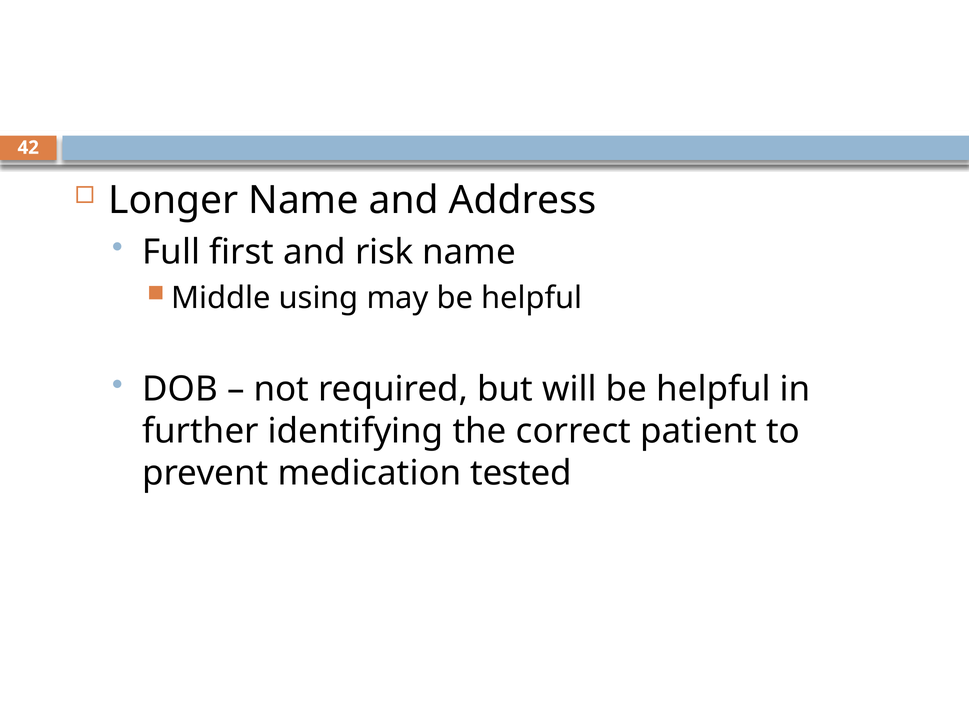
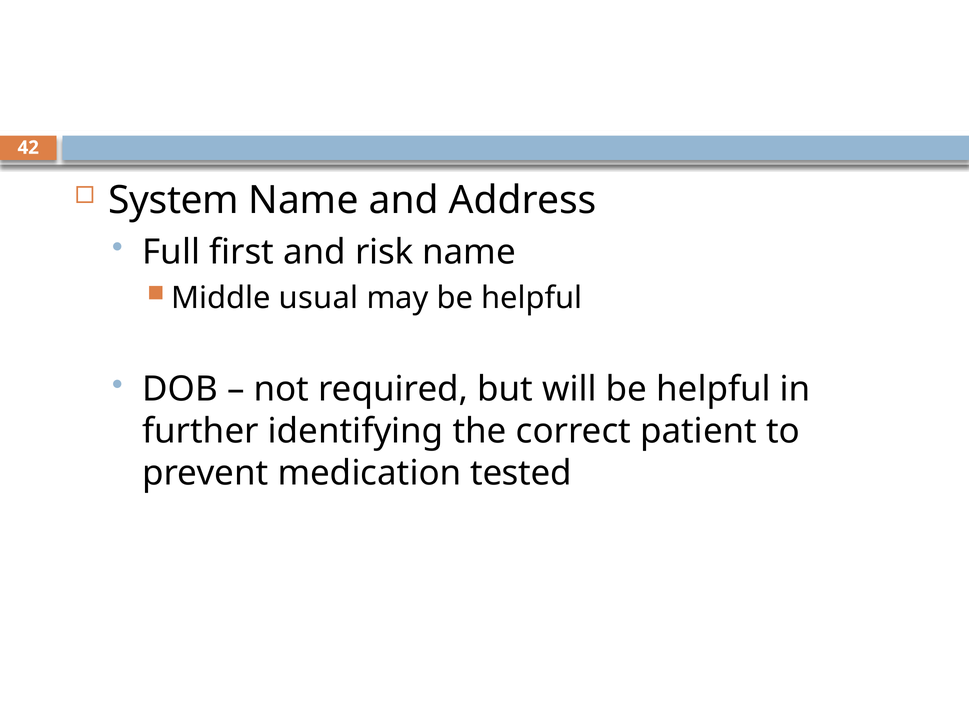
Longer: Longer -> System
using: using -> usual
